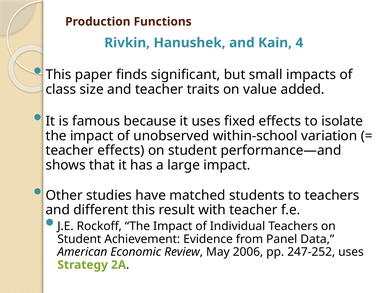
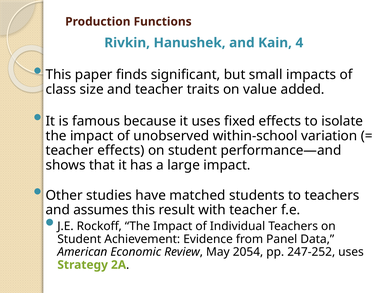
different: different -> assumes
2006: 2006 -> 2054
